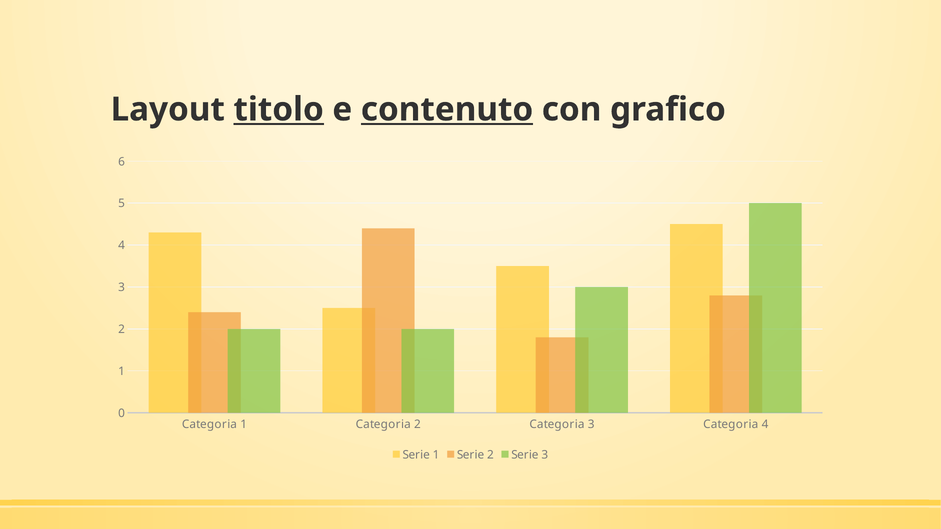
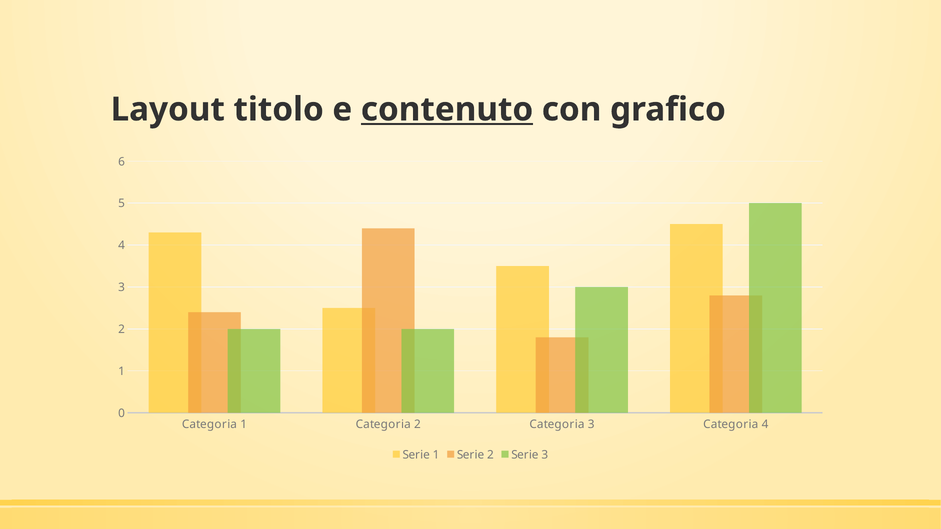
titolo underline: present -> none
